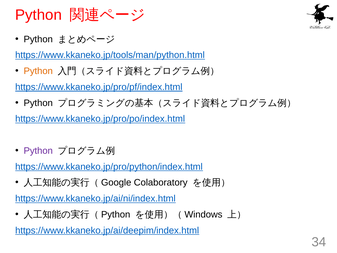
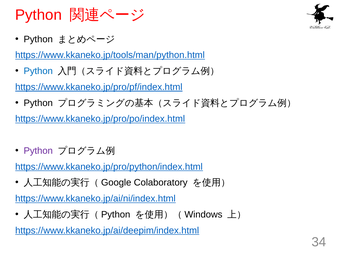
Python at (38, 71) colour: orange -> blue
